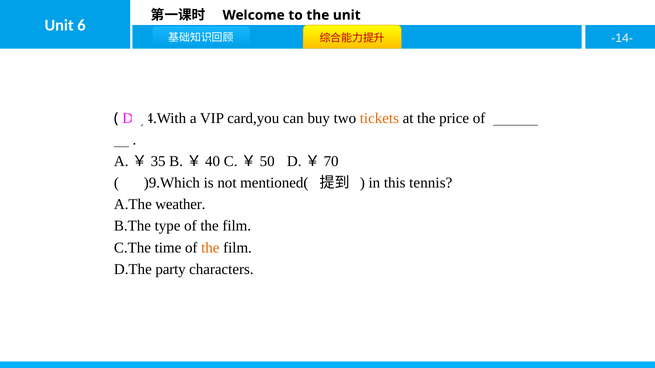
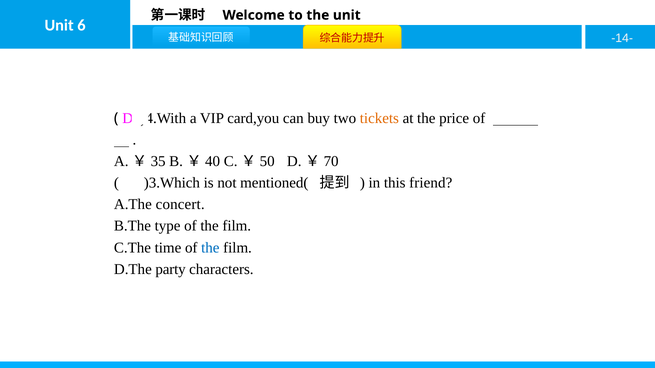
)9.Which: )9.Which -> )3.Which
tennis: tennis -> friend
weather: weather -> concert
the at (210, 248) colour: orange -> blue
